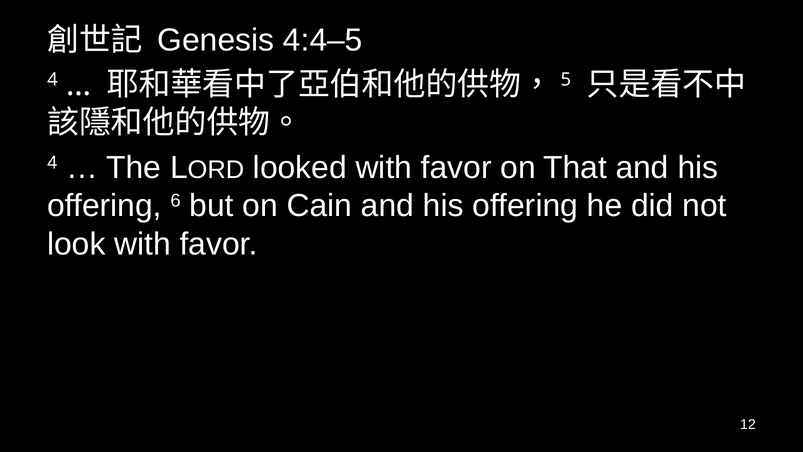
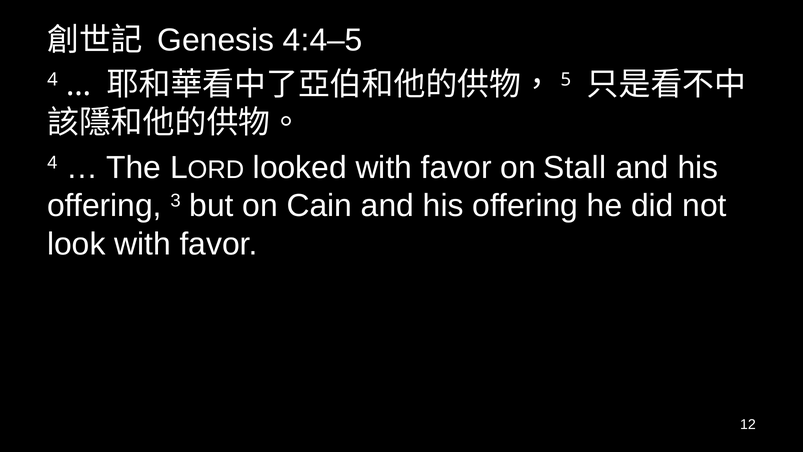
That: That -> Stall
6: 6 -> 3
